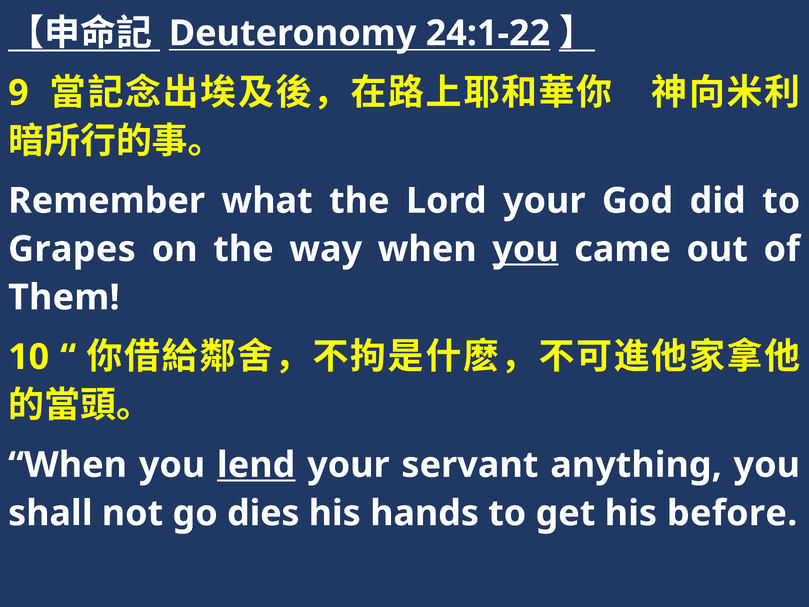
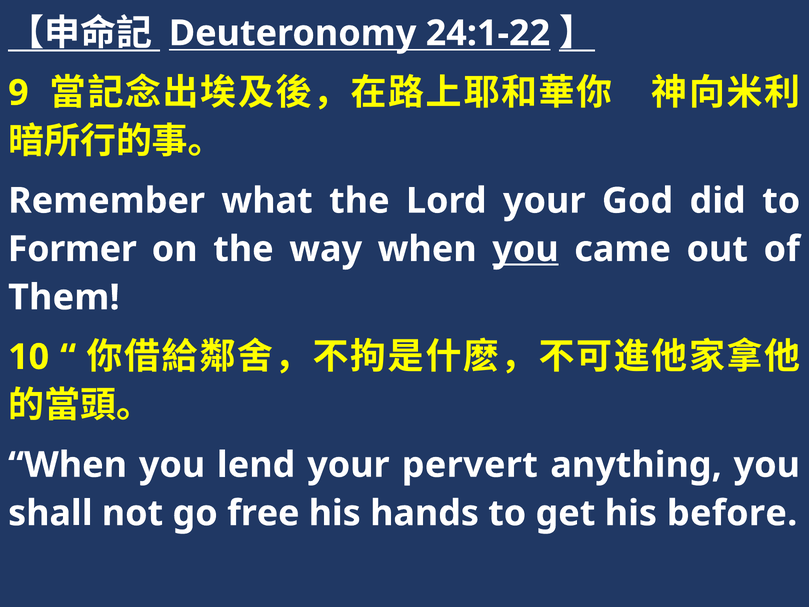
Grapes: Grapes -> Former
lend underline: present -> none
servant: servant -> pervert
dies: dies -> free
